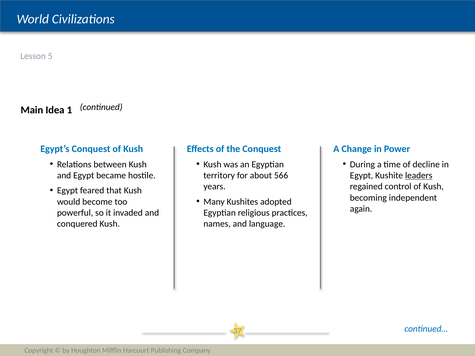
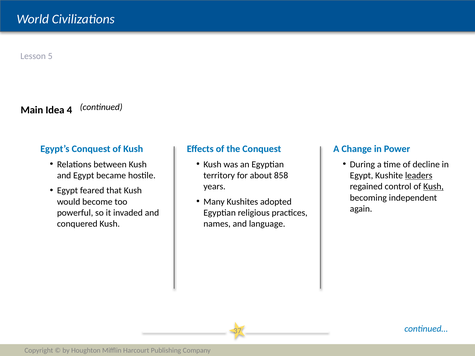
1: 1 -> 4
566: 566 -> 858
Kush at (433, 187) underline: none -> present
